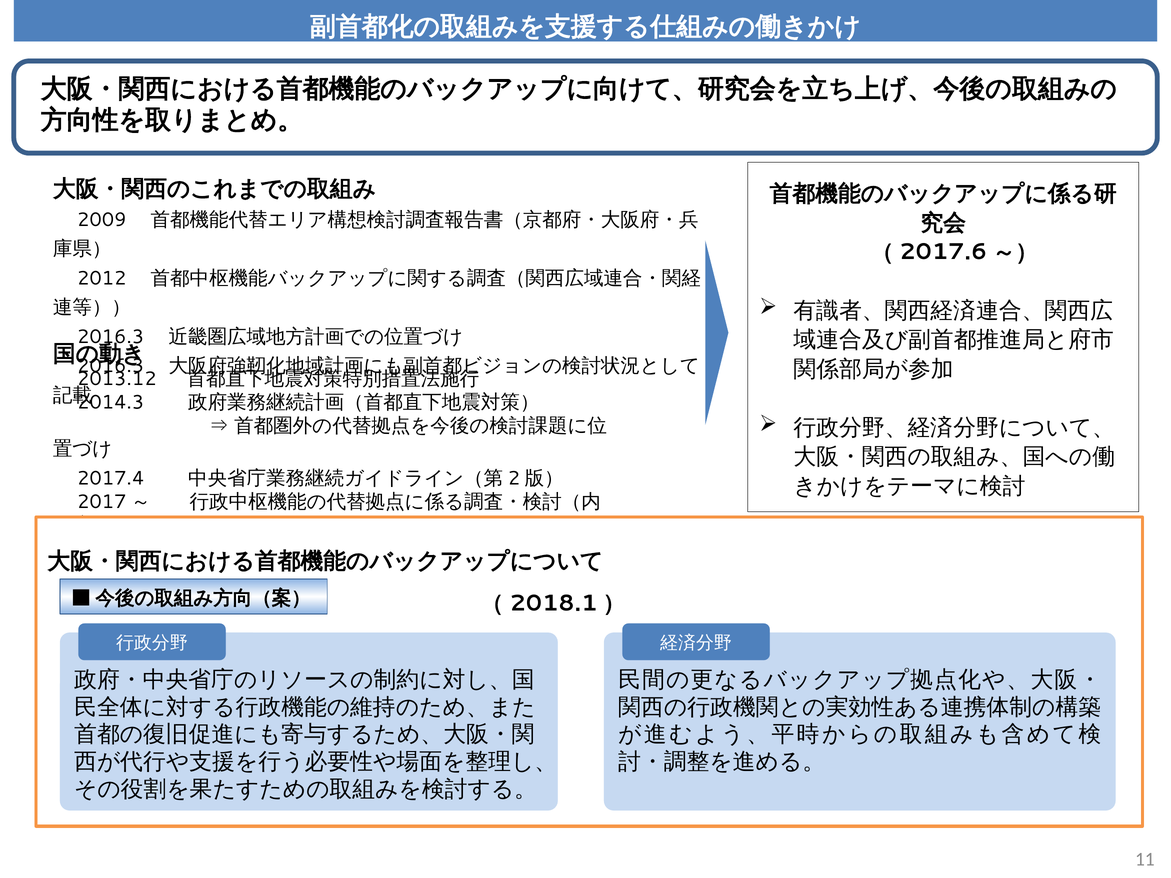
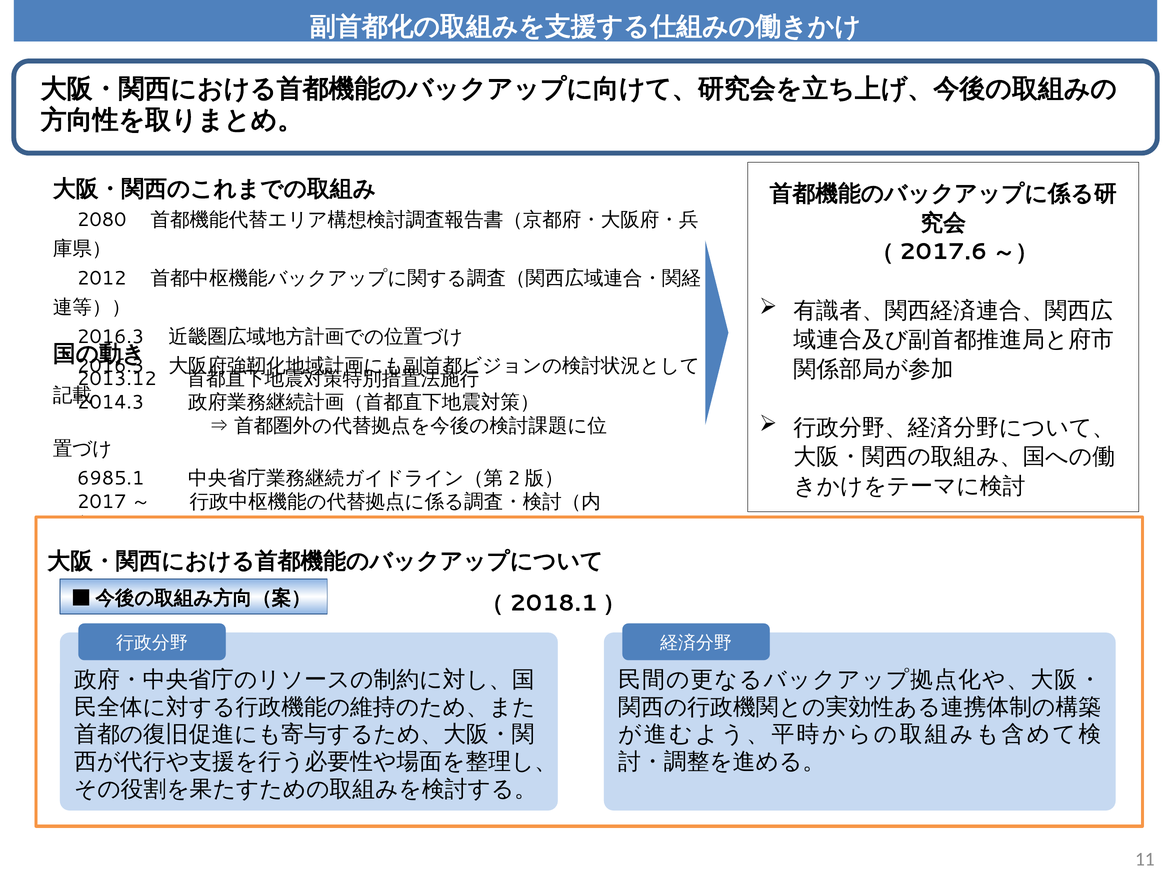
2009: 2009 -> 2080
2017.4: 2017.4 -> 6985.1
